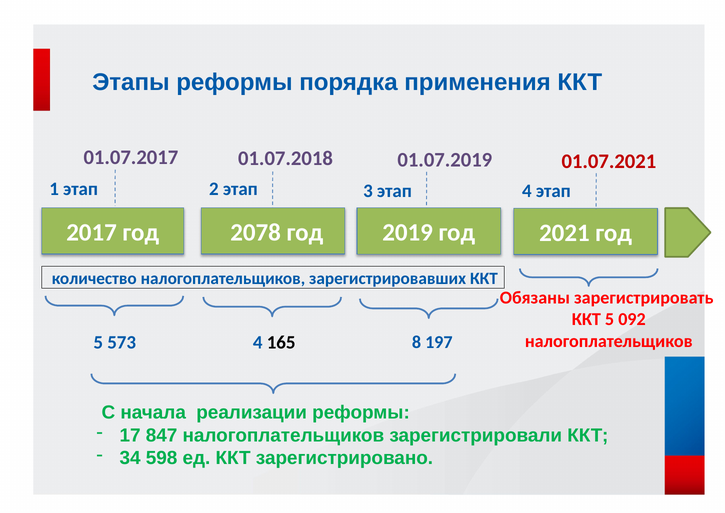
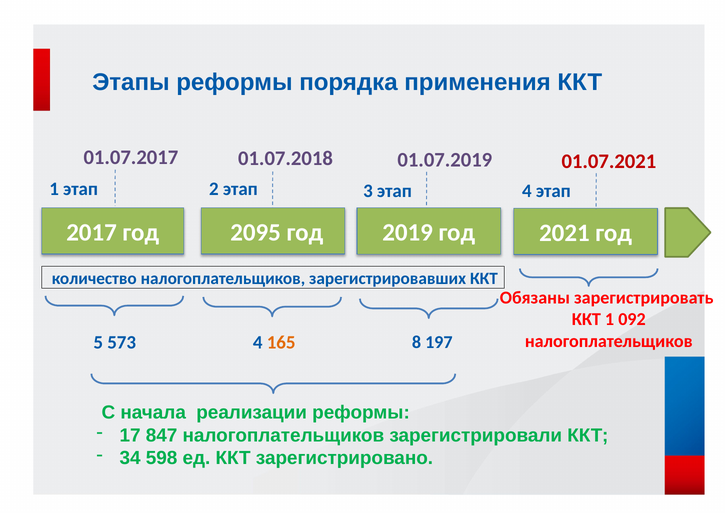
2078: 2078 -> 2095
5 at (610, 319): 5 -> 1
165 colour: black -> orange
